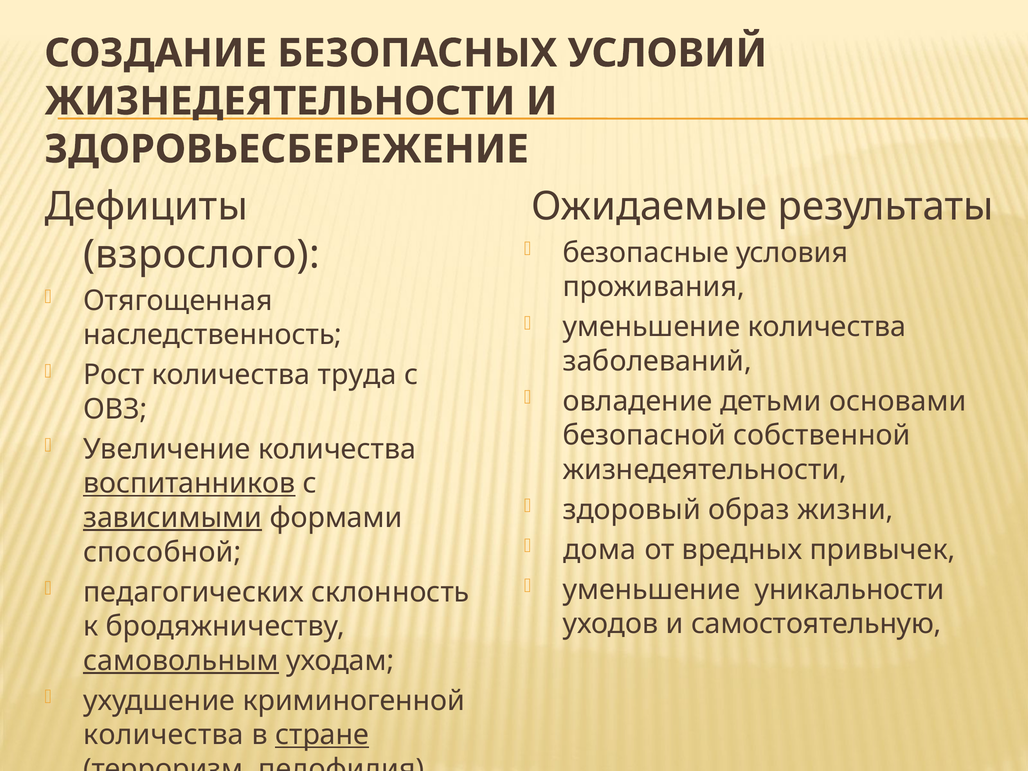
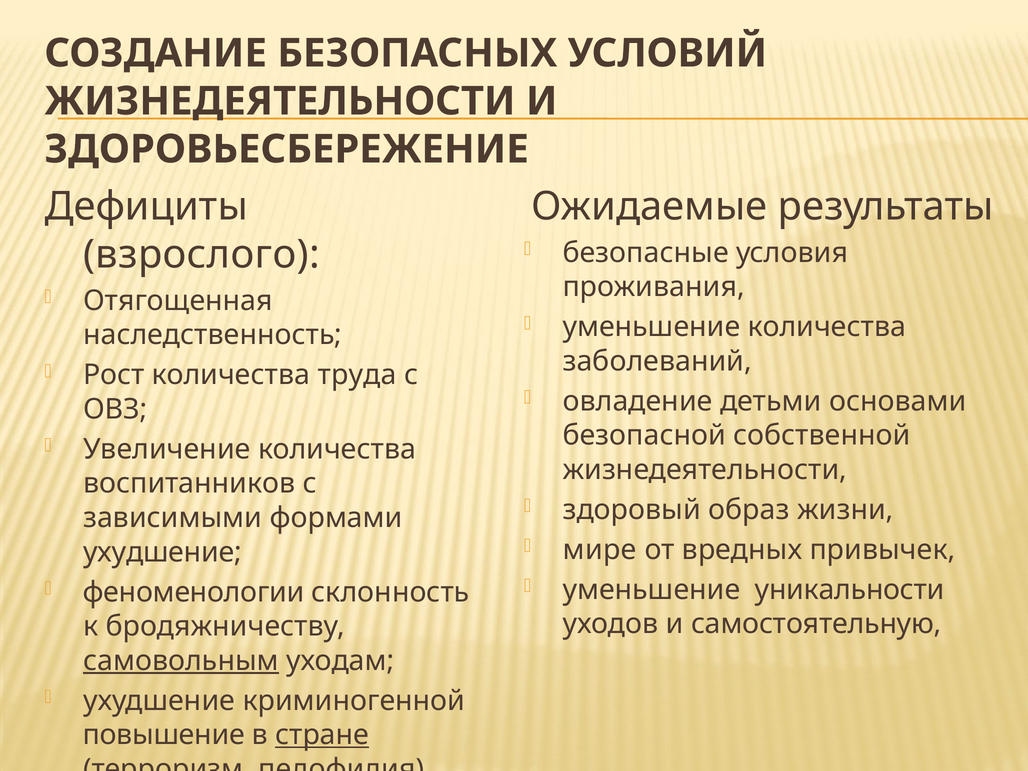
воспитанников underline: present -> none
зависимыми underline: present -> none
дома: дома -> мире
способной at (162, 552): способной -> ухудшение
педагогических: педагогических -> феноменологии
количества at (163, 735): количества -> повышение
